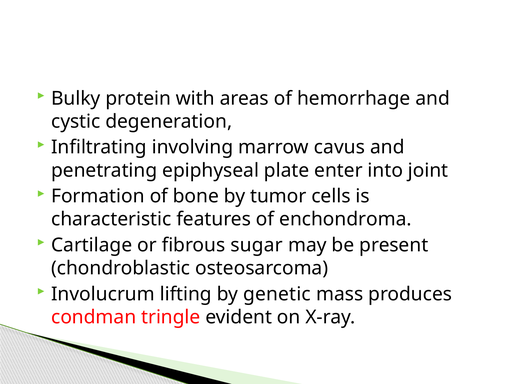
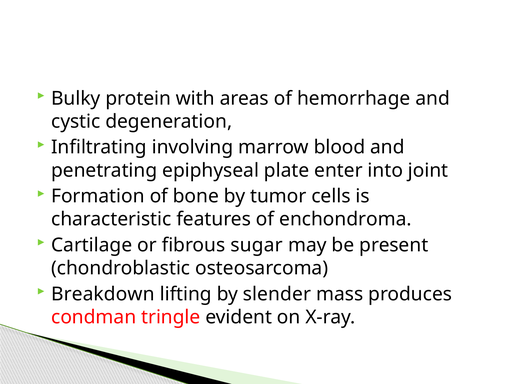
cavus: cavus -> blood
Involucrum: Involucrum -> Breakdown
genetic: genetic -> slender
